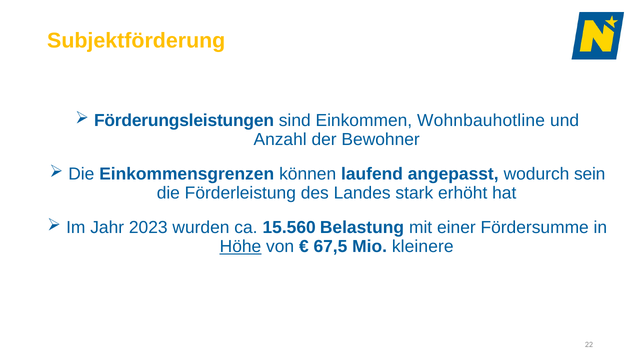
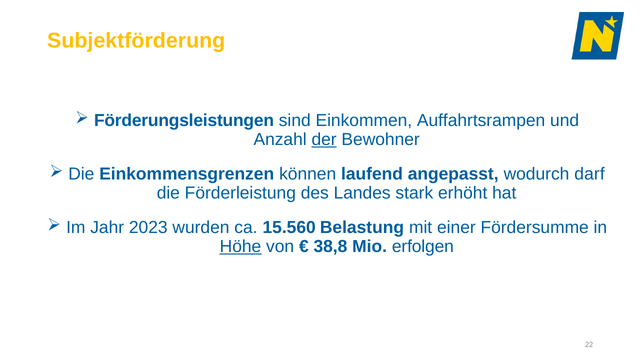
Wohnbauhotline: Wohnbauhotline -> Auffahrtsrampen
der underline: none -> present
sein: sein -> darf
67,5: 67,5 -> 38,8
kleinere: kleinere -> erfolgen
